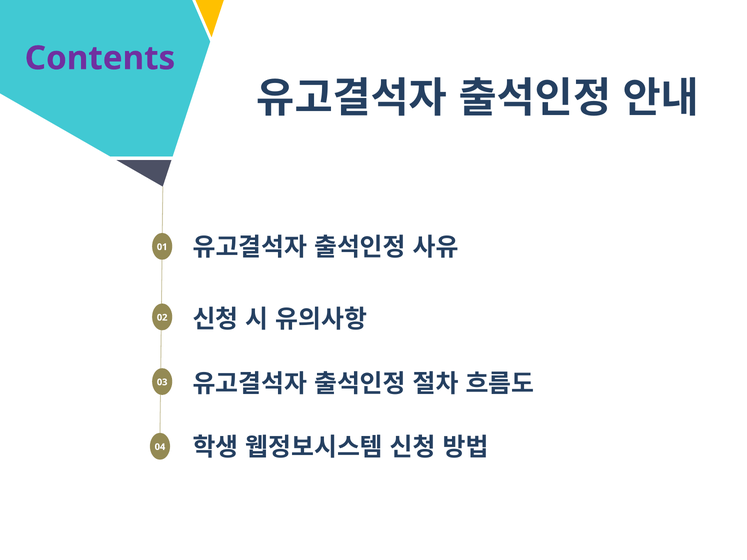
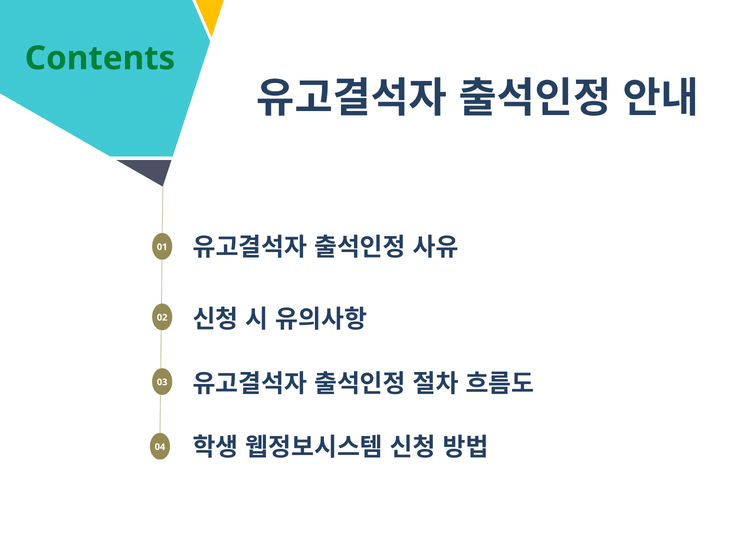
Contents colour: purple -> green
